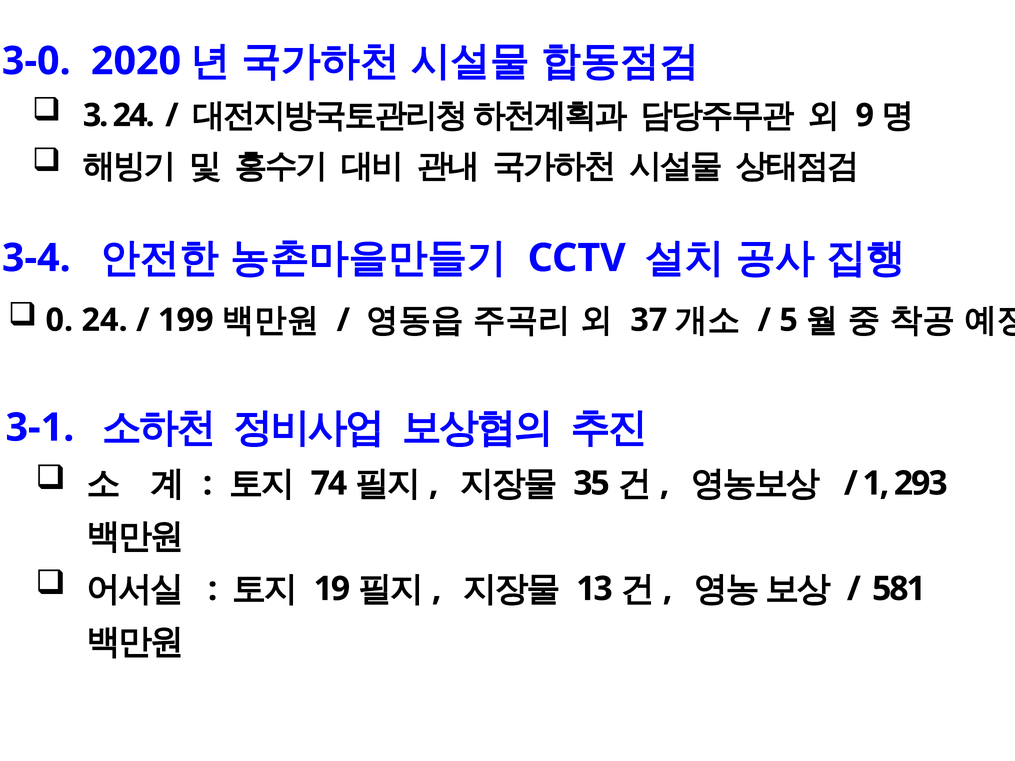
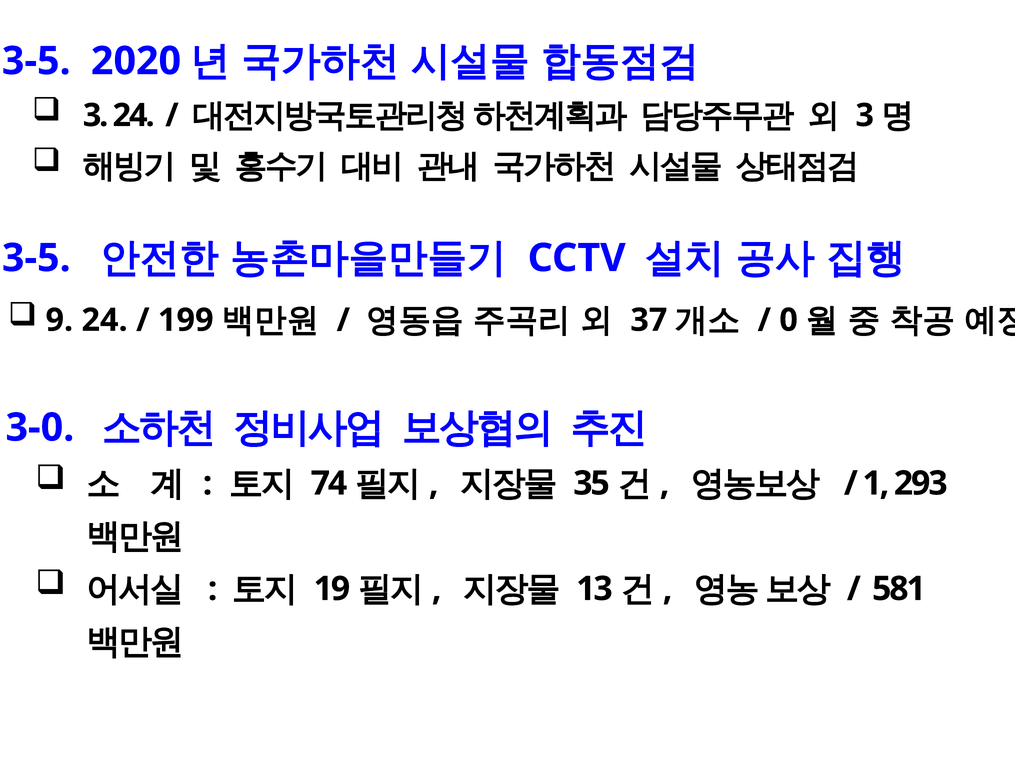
3-0 at (36, 61): 3-0 -> 3-5
9 at (865, 115): 9 -> 3
3-4 at (36, 258): 3-4 -> 3-5
0: 0 -> 9
5: 5 -> 0
3-1: 3-1 -> 3-0
